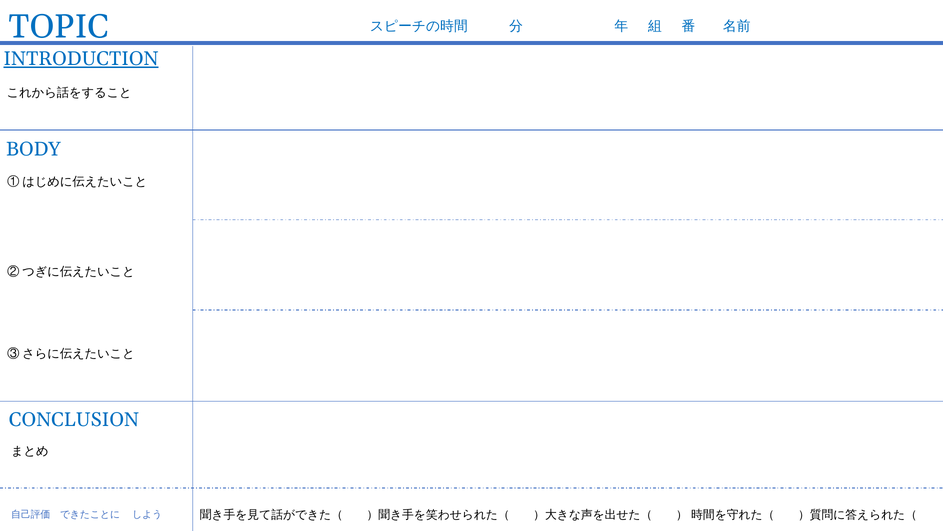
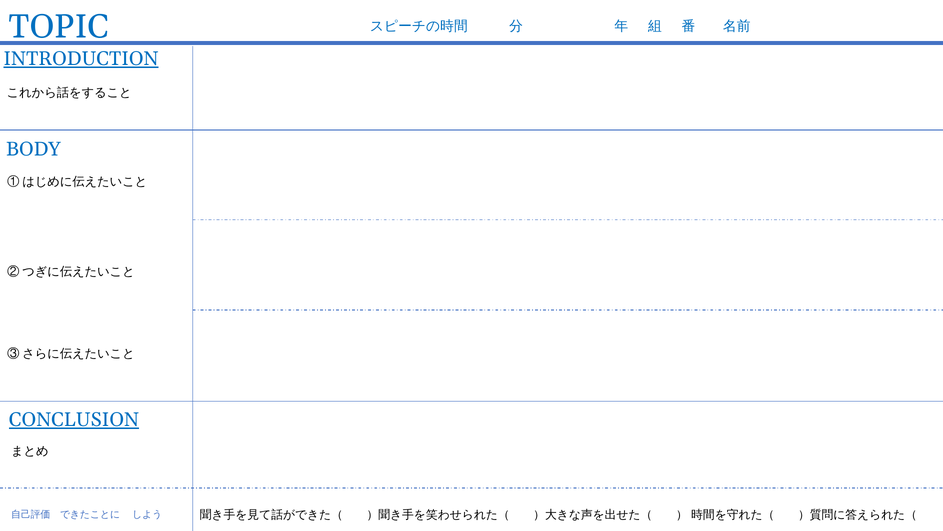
CONCLUSION underline: none -> present
